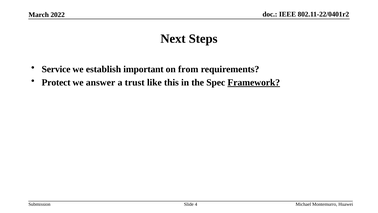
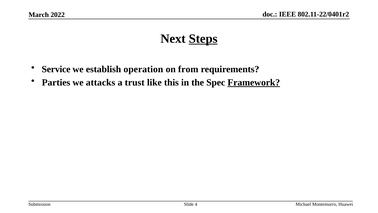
Steps underline: none -> present
important: important -> operation
Protect: Protect -> Parties
answer: answer -> attacks
